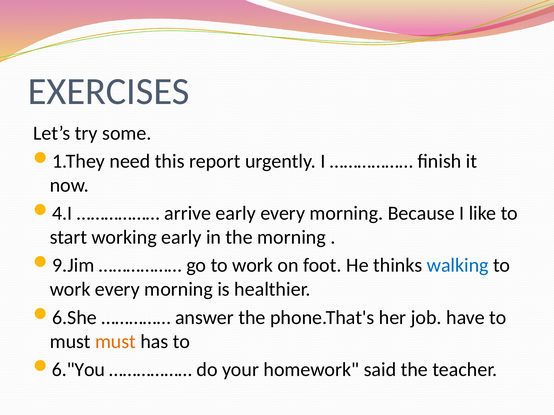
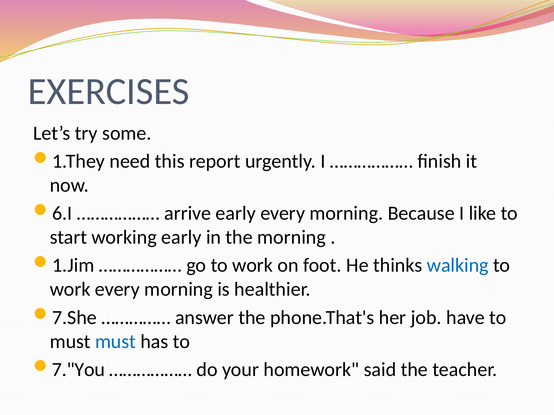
4.I: 4.I -> 6.I
9.Jim: 9.Jim -> 1.Jim
6.She: 6.She -> 7.She
must at (115, 342) colour: orange -> blue
6."You: 6."You -> 7."You
